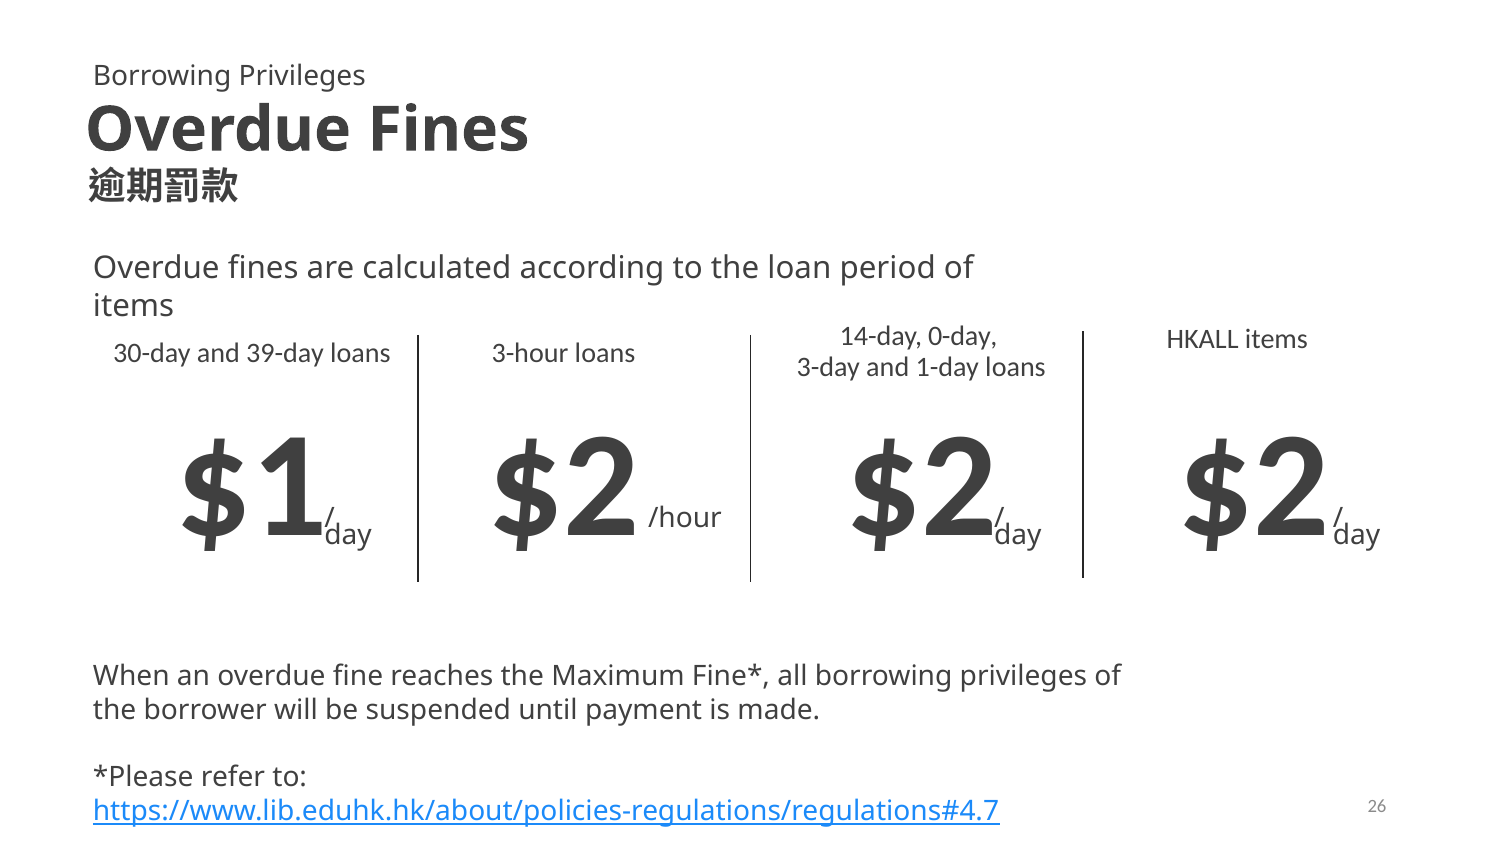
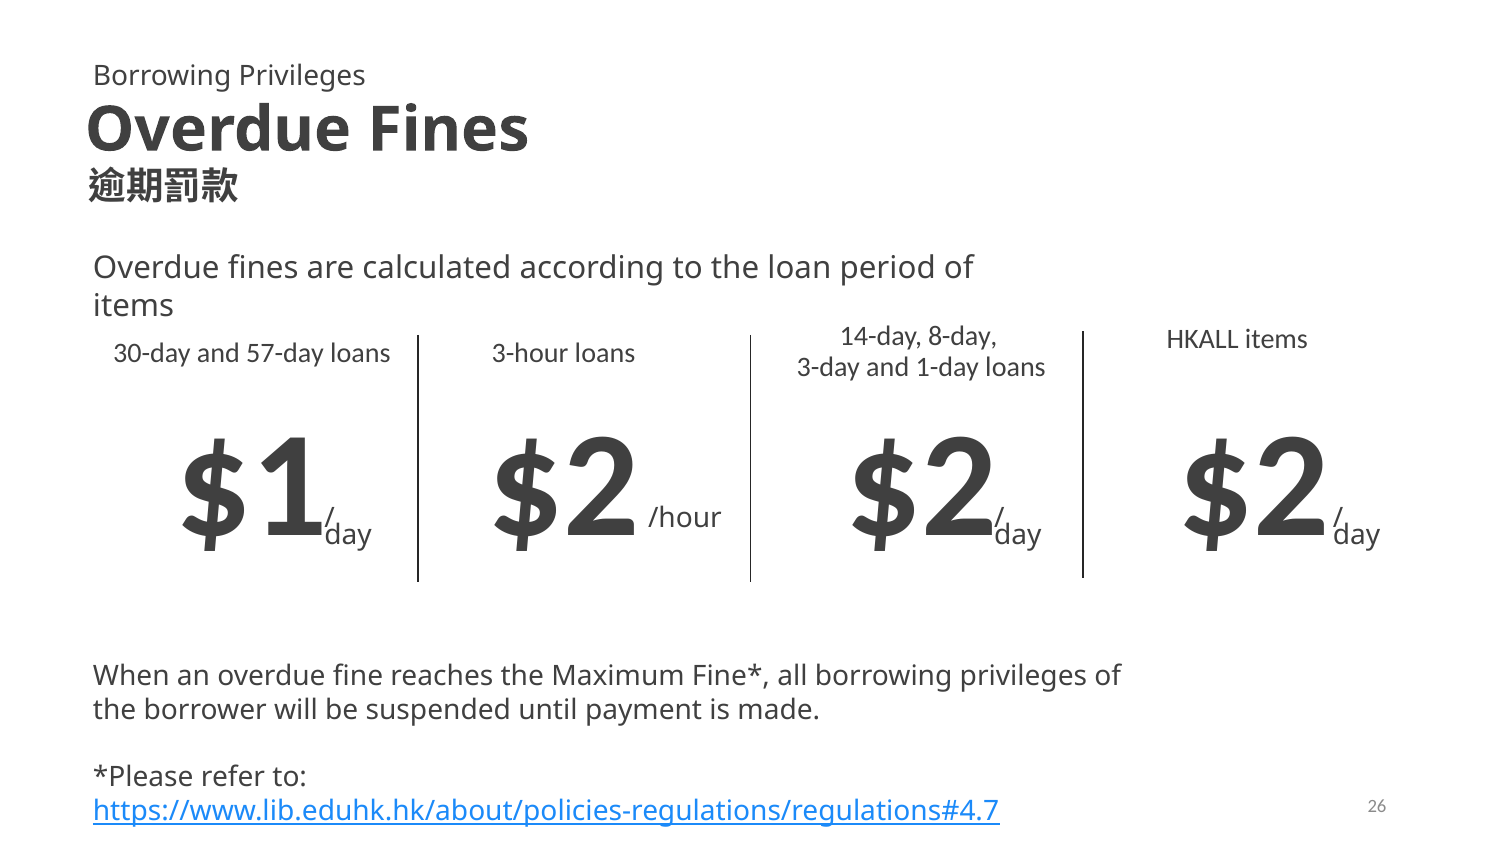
0-day: 0-day -> 8-day
39-day: 39-day -> 57-day
